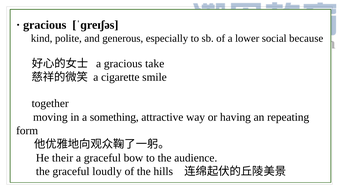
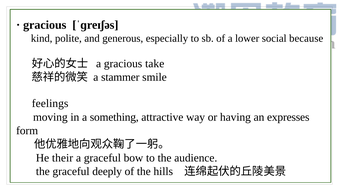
cigarette: cigarette -> stammer
together: together -> feelings
repeating: repeating -> expresses
loudly: loudly -> deeply
